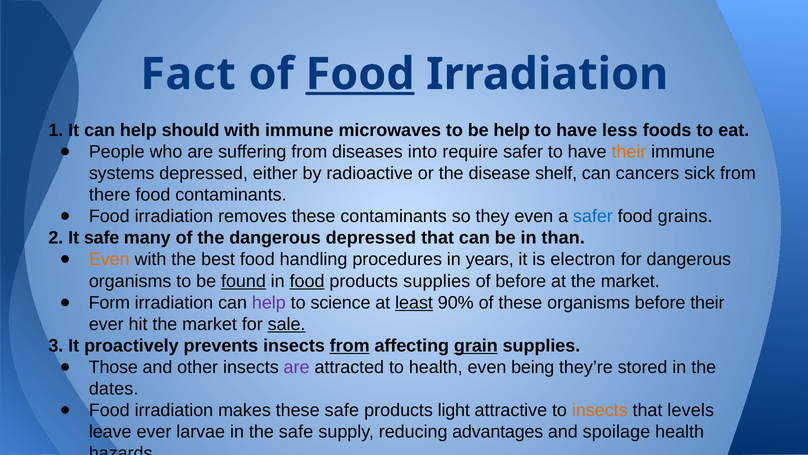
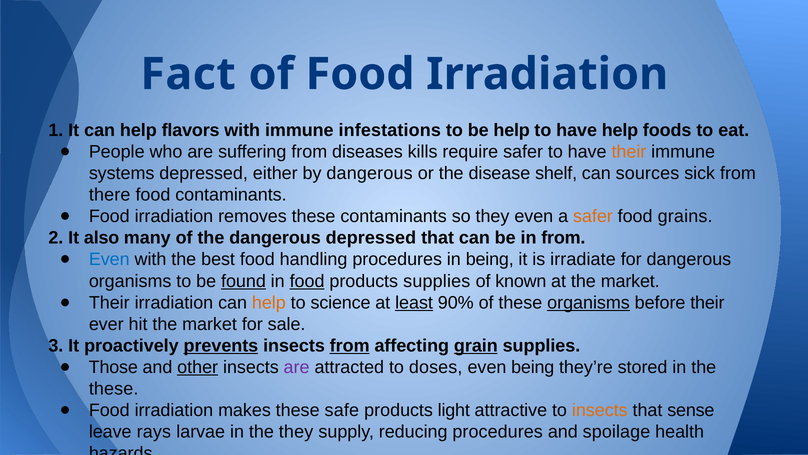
Food at (360, 74) underline: present -> none
should: should -> flavors
microwaves: microwaves -> infestations
have less: less -> help
into: into -> kills
by radioactive: radioactive -> dangerous
cancers: cancers -> sources
safer at (593, 216) colour: blue -> orange
It safe: safe -> also
in than: than -> from
Even at (109, 259) colour: orange -> blue
in years: years -> being
electron: electron -> irradiate
of before: before -> known
Form at (109, 302): Form -> Their
help at (269, 302) colour: purple -> orange
organisms at (589, 302) underline: none -> present
sale underline: present -> none
prevents underline: none -> present
other underline: none -> present
to health: health -> doses
dates at (114, 388): dates -> these
levels: levels -> sense
leave ever: ever -> rays
the safe: safe -> they
reducing advantages: advantages -> procedures
